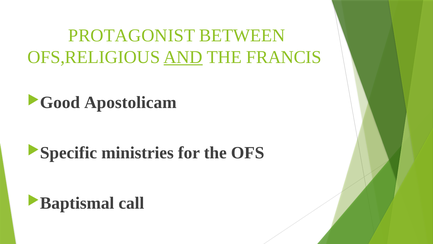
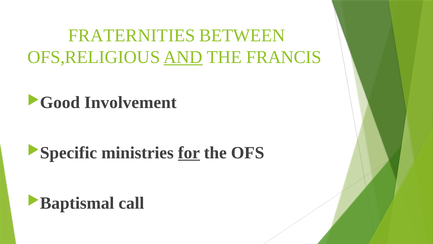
PROTAGONIST: PROTAGONIST -> FRATERNITIES
Apostolicam: Apostolicam -> Involvement
for underline: none -> present
